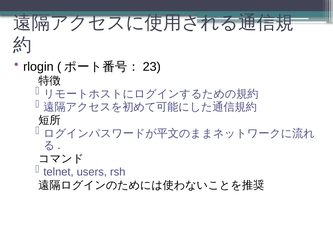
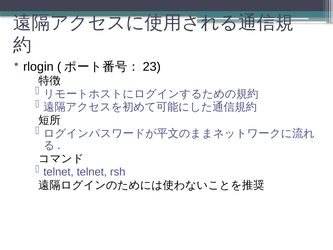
telnet users: users -> telnet
